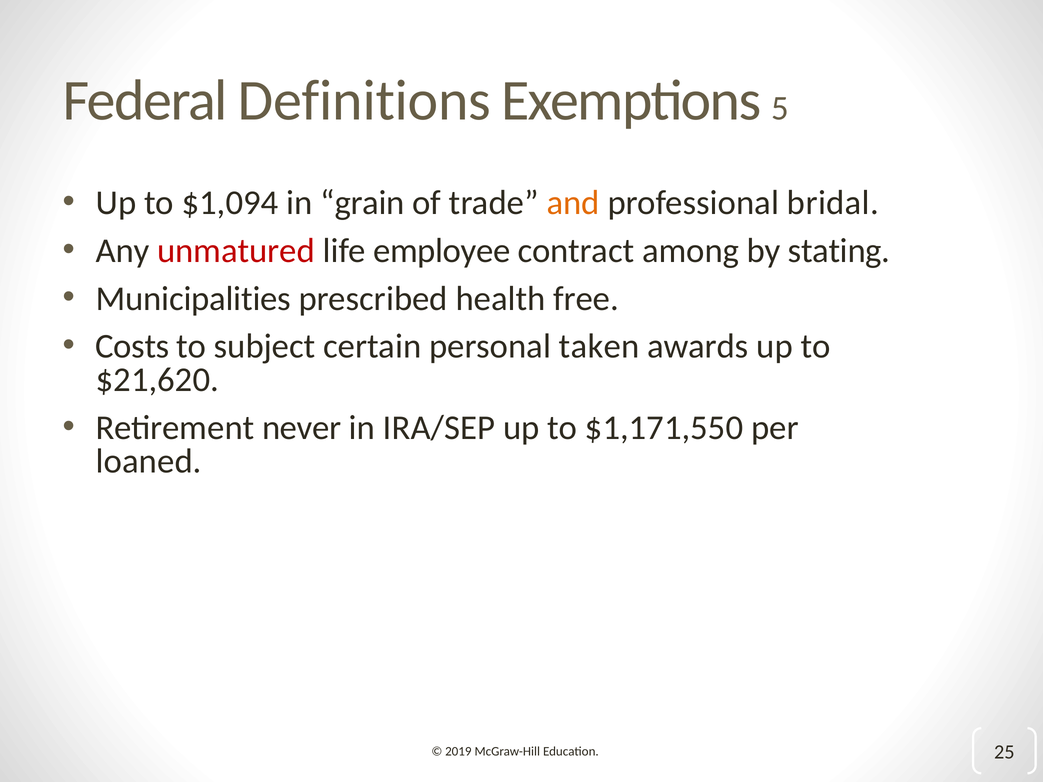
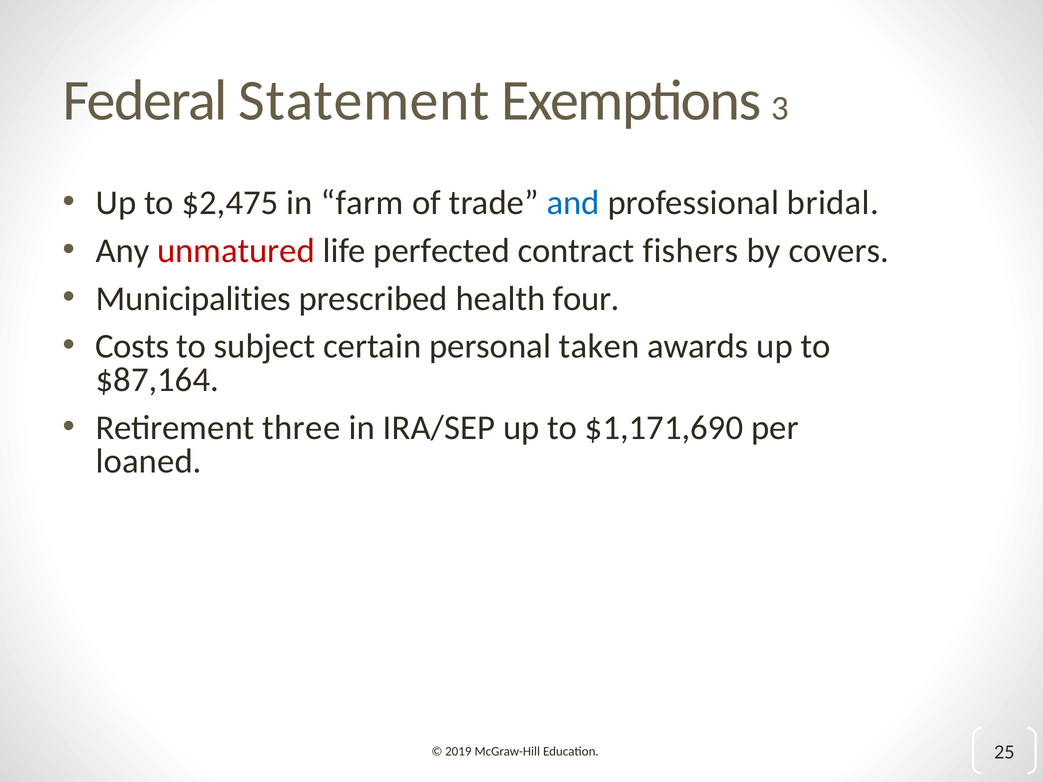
Definitions: Definitions -> Statement
5: 5 -> 3
$1,094: $1,094 -> $2,475
grain: grain -> farm
and colour: orange -> blue
employee: employee -> perfected
among: among -> fishers
stating: stating -> covers
free: free -> four
$21,620: $21,620 -> $87,164
never: never -> three
$1,171,550: $1,171,550 -> $1,171,690
